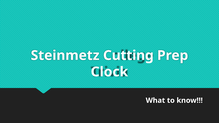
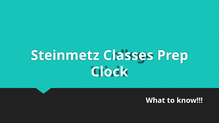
Cutting: Cutting -> Classes
